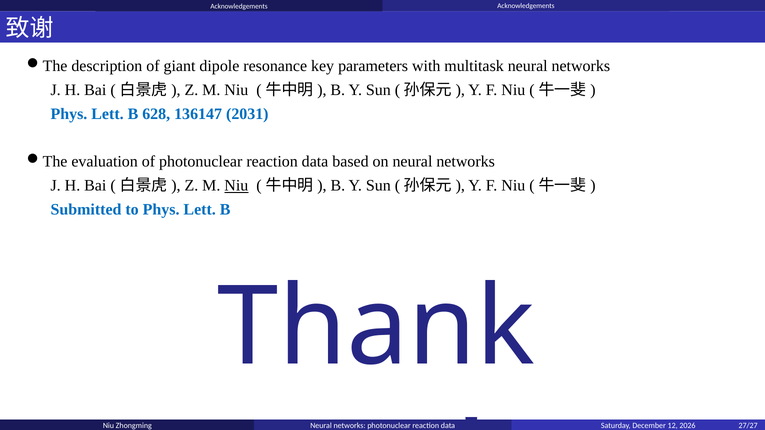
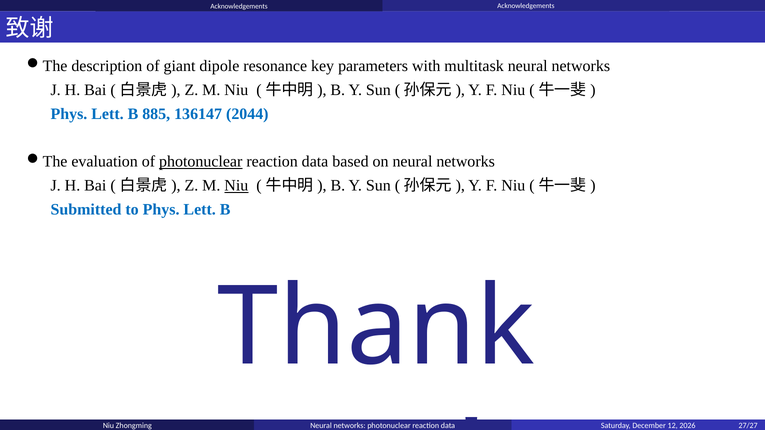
628: 628 -> 885
2031: 2031 -> 2044
photonuclear at (201, 162) underline: none -> present
